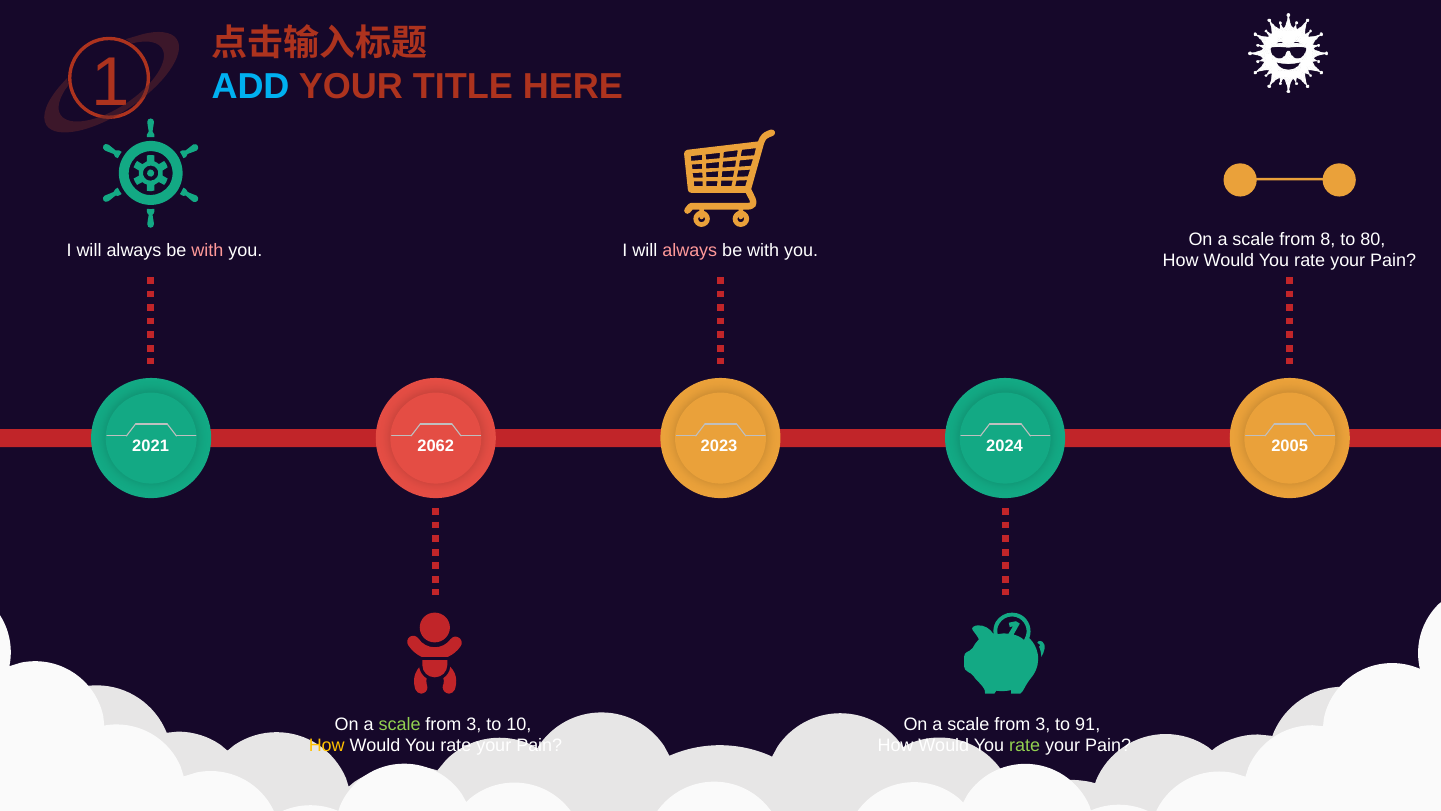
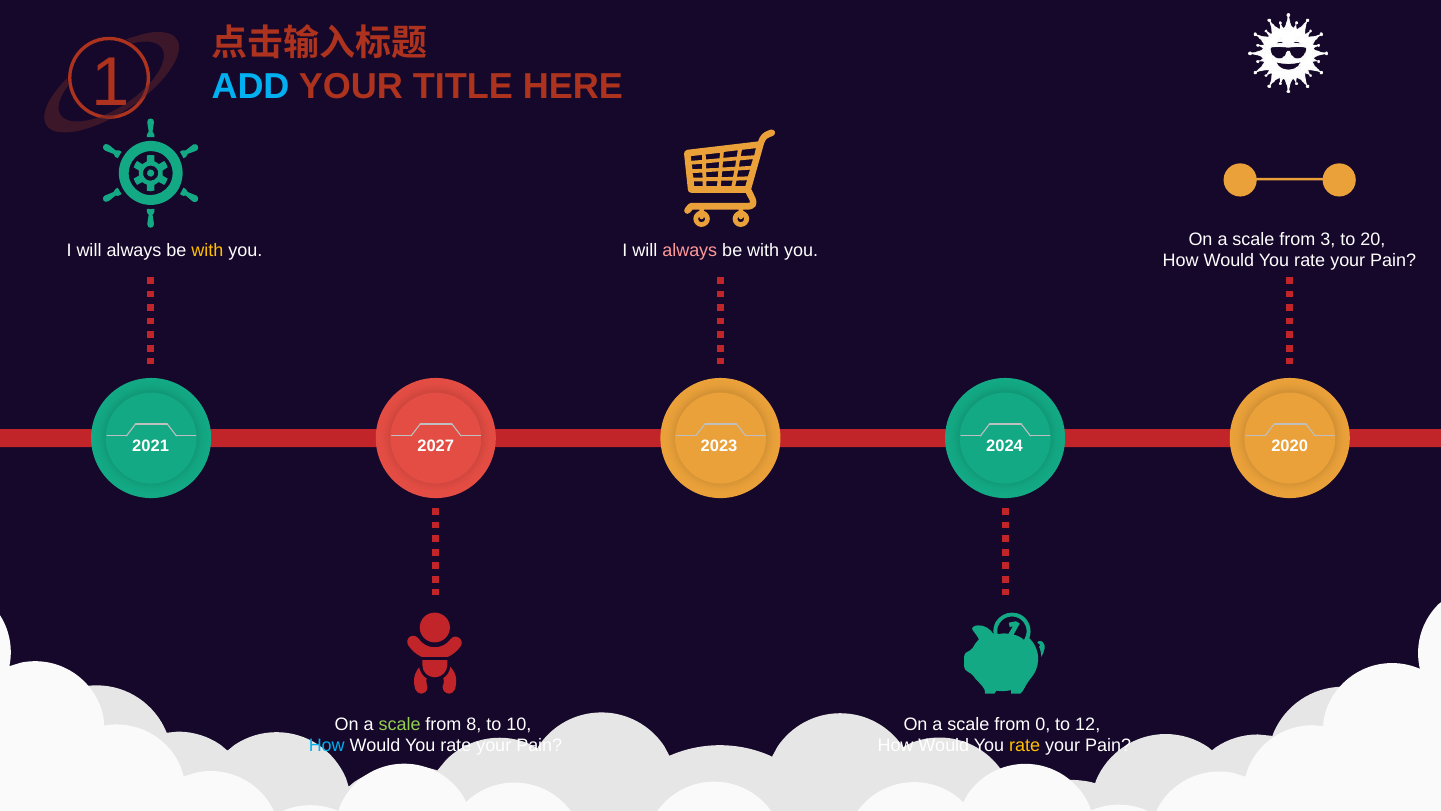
8: 8 -> 3
80: 80 -> 20
with at (207, 250) colour: pink -> yellow
2062: 2062 -> 2027
2005: 2005 -> 2020
3 at (474, 724): 3 -> 8
3 at (1043, 724): 3 -> 0
91: 91 -> 12
How at (327, 745) colour: yellow -> light blue
rate at (1025, 745) colour: light green -> yellow
